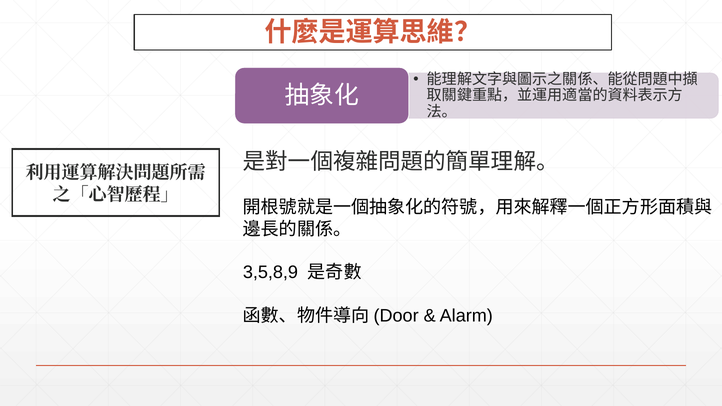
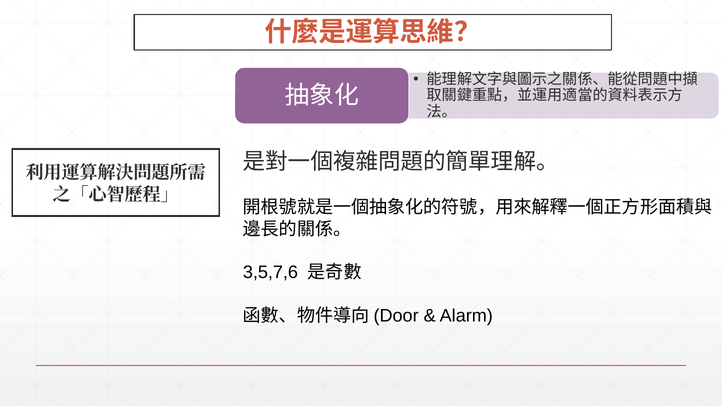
3,5,8,9: 3,5,8,9 -> 3,5,7,6
